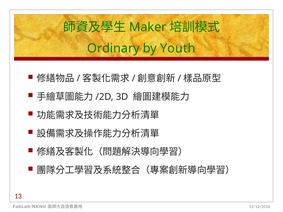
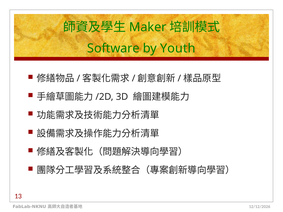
Ordinary: Ordinary -> Software
